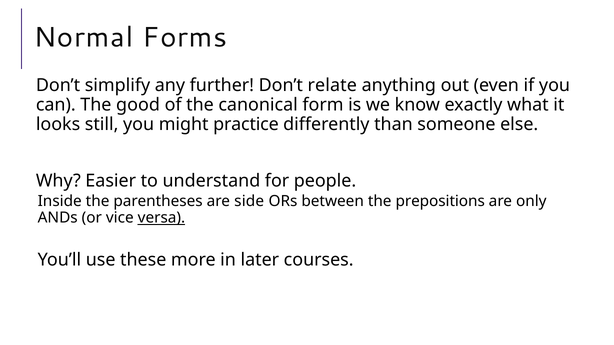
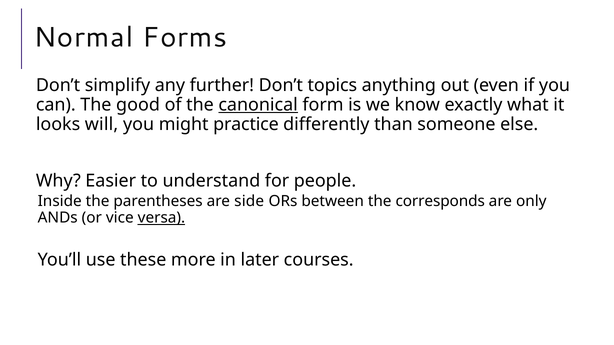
relate: relate -> topics
canonical underline: none -> present
still: still -> will
prepositions: prepositions -> corresponds
